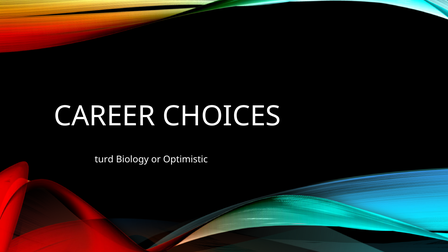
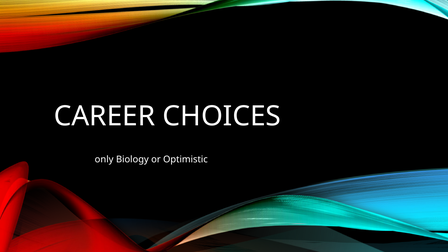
turd: turd -> only
